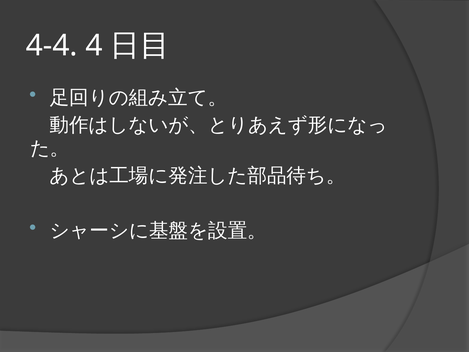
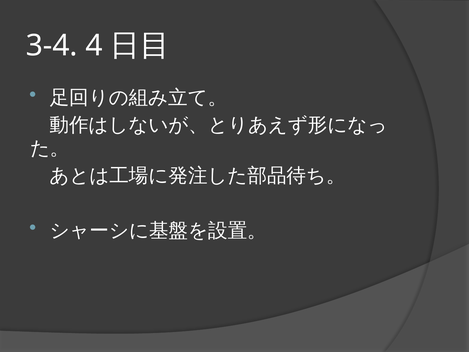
4-4: 4-4 -> 3-4
